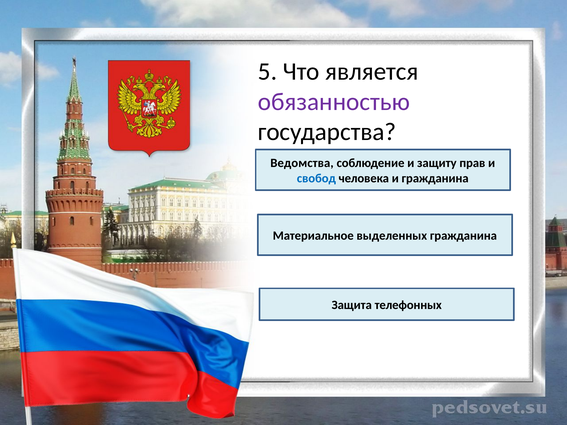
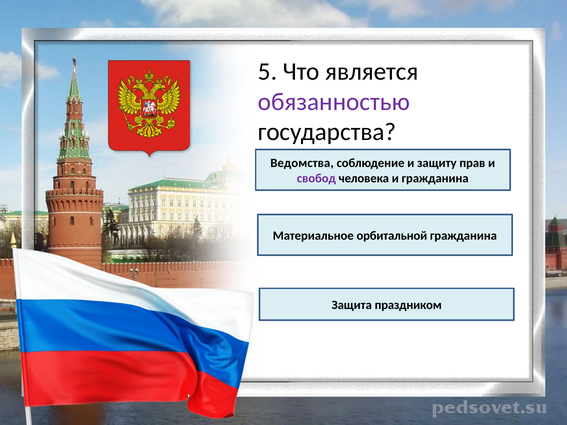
свобод colour: blue -> purple
выделенных: выделенных -> орбитальной
телефонных: телефонных -> праздником
